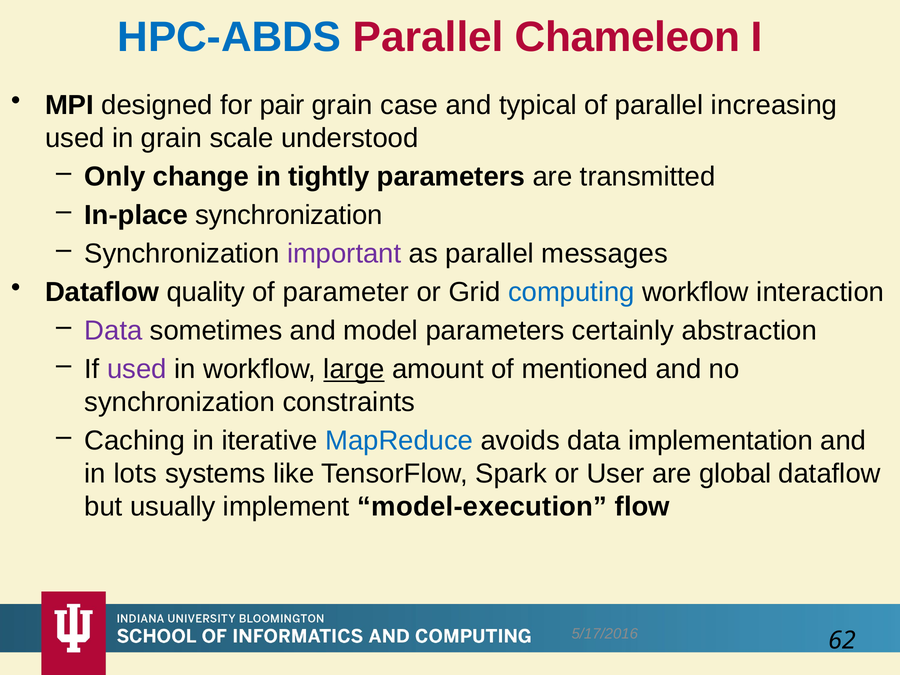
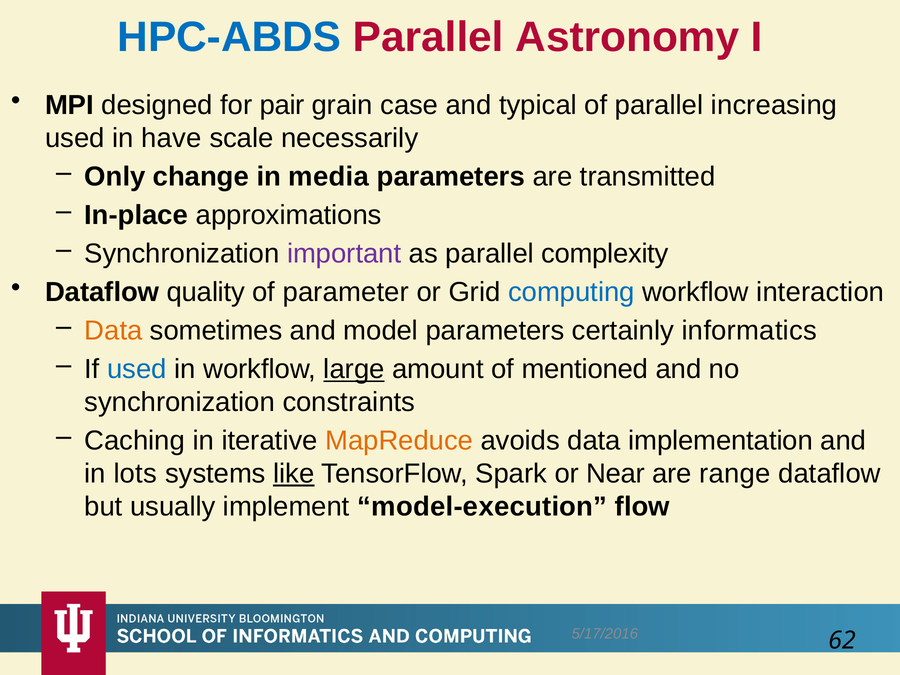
Chameleon: Chameleon -> Astronomy
in grain: grain -> have
understood: understood -> necessarily
tightly: tightly -> media
In-place synchronization: synchronization -> approximations
messages: messages -> complexity
Data at (113, 331) colour: purple -> orange
abstraction: abstraction -> informatics
used at (137, 369) colour: purple -> blue
MapReduce colour: blue -> orange
like underline: none -> present
User: User -> Near
global: global -> range
